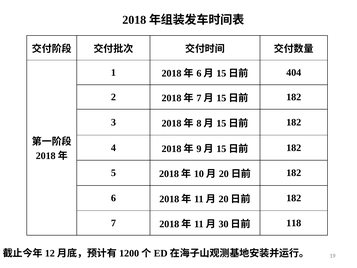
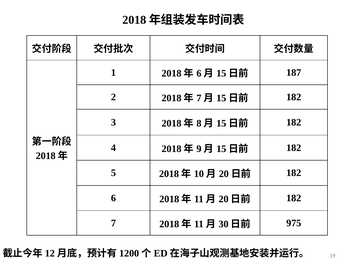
404: 404 -> 187
118: 118 -> 975
